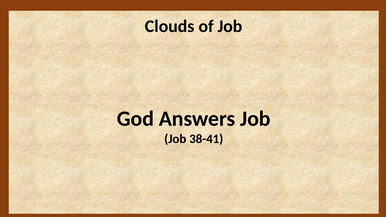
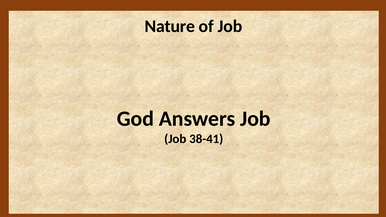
Clouds: Clouds -> Nature
